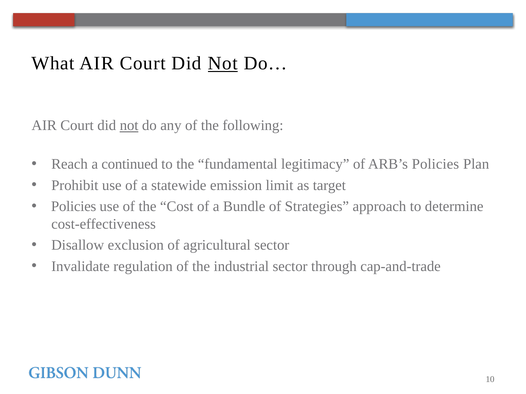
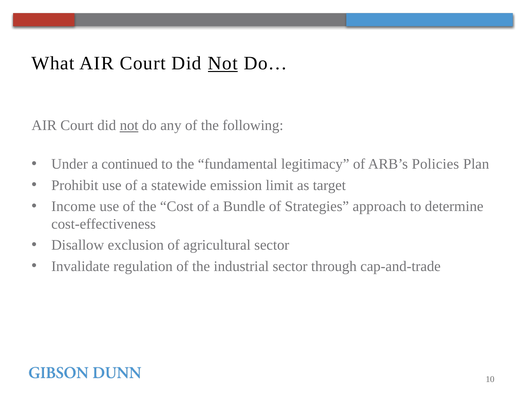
Reach: Reach -> Under
Policies at (74, 207): Policies -> Income
